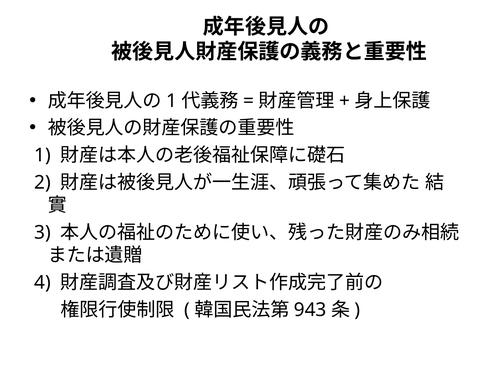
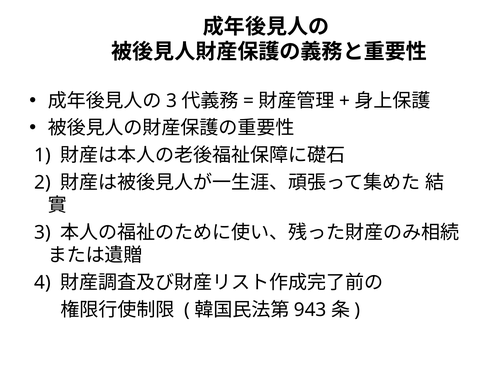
1 at (172, 101): 1 -> 3
